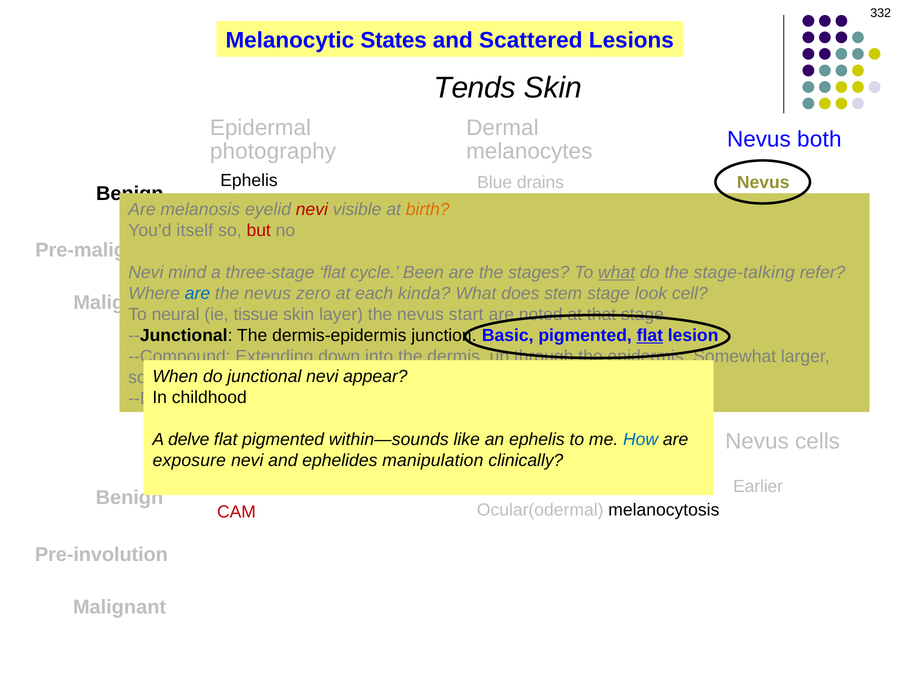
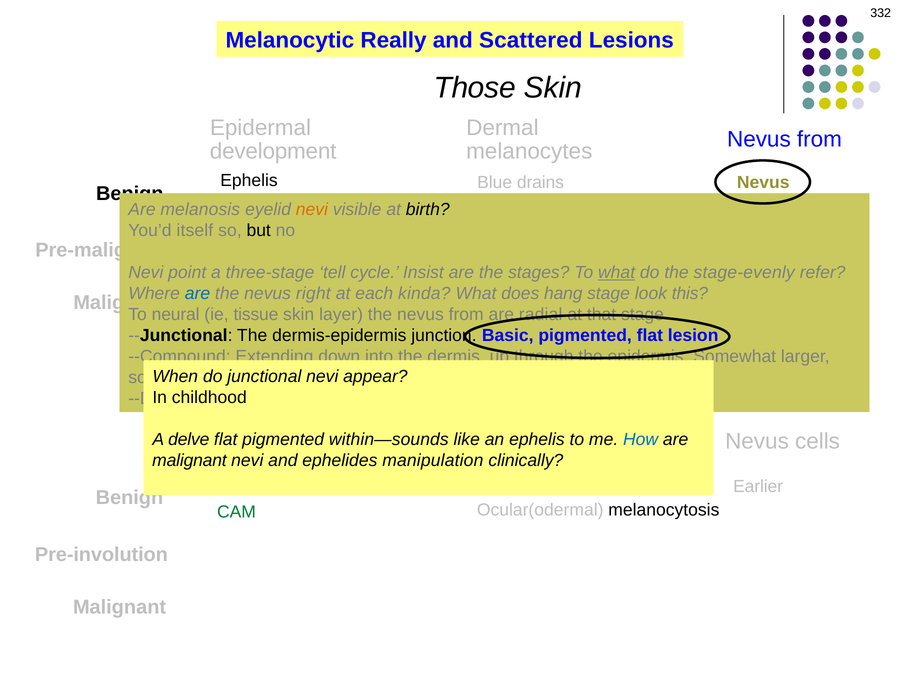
States: States -> Really
Tends: Tends -> Those
both at (819, 139): both -> from
photography: photography -> development
nevi at (312, 209) colour: red -> orange
birth colour: orange -> black
but at (259, 230) colour: red -> black
mind: mind -> point
three-stage flat: flat -> tell
Been: Been -> Insist
stage-talking: stage-talking -> stage-evenly
zero: zero -> right
stem: stem -> hang
cell: cell -> this
the nevus start: start -> from
noted: noted -> radial
flat at (650, 335) underline: present -> none
exposure at (189, 460): exposure -> malignant
CAM colour: red -> green
